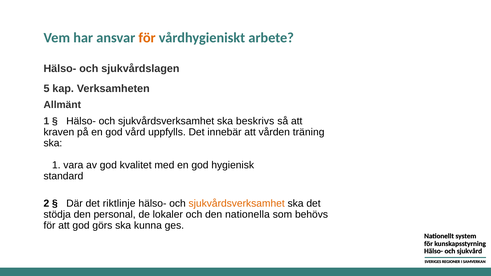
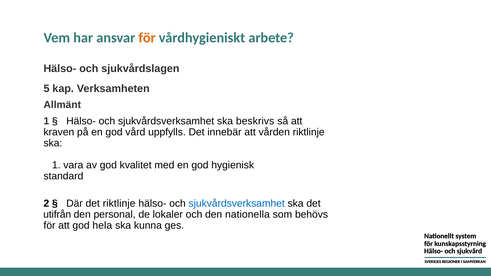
vården träning: träning -> riktlinje
sjukvårdsverksamhet at (237, 204) colour: orange -> blue
stödja: stödja -> utifrån
görs: görs -> hela
